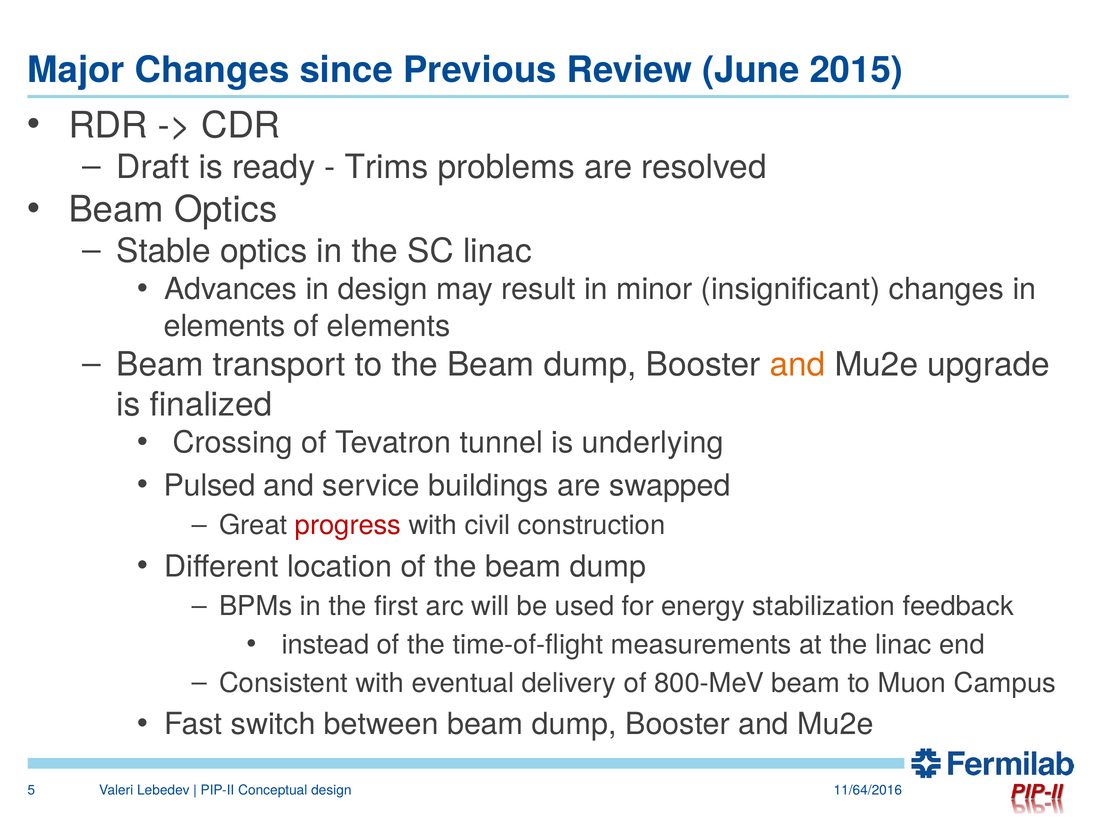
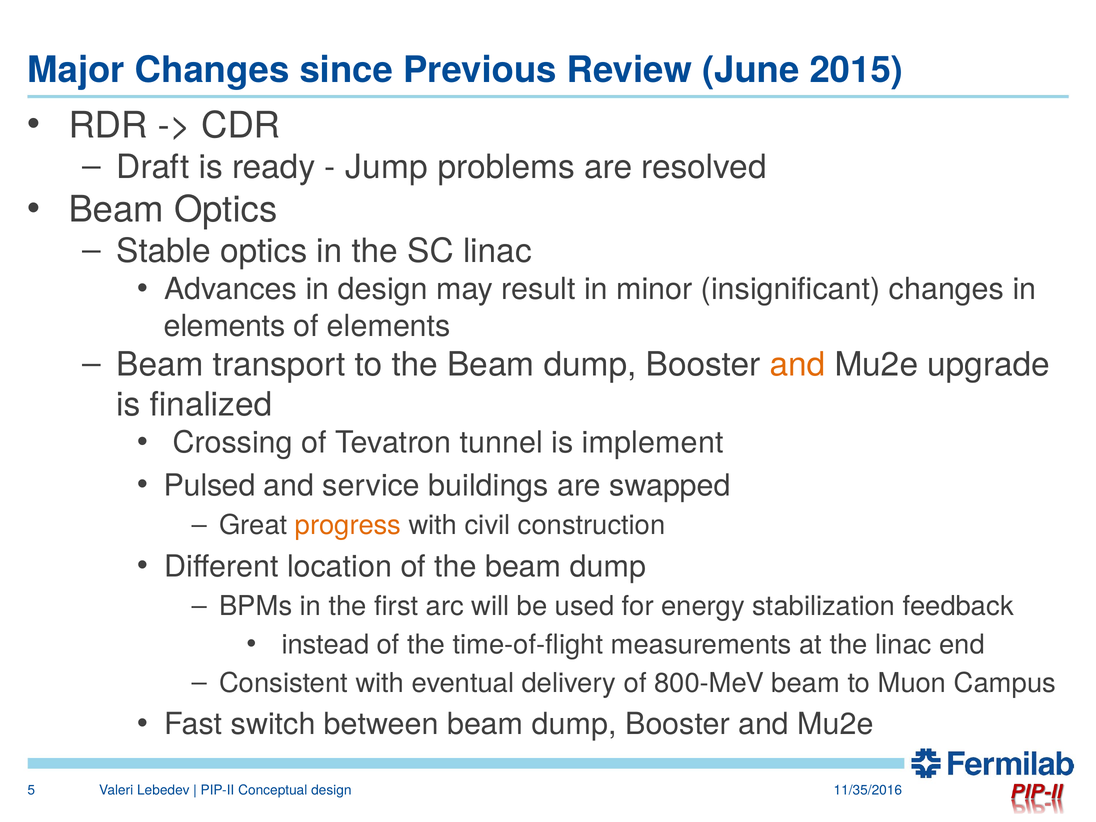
Trims: Trims -> Jump
underlying: underlying -> implement
progress colour: red -> orange
11/64/2016: 11/64/2016 -> 11/35/2016
